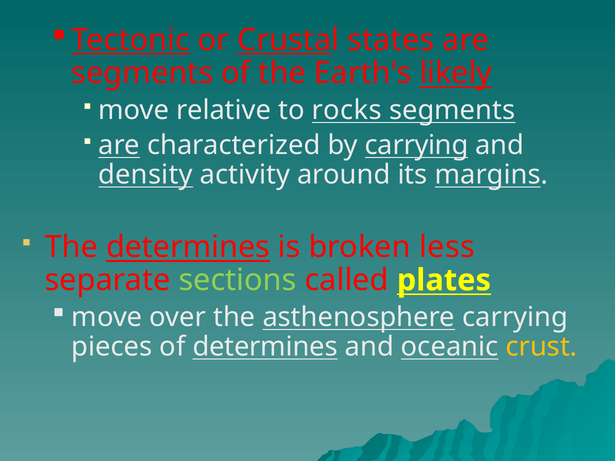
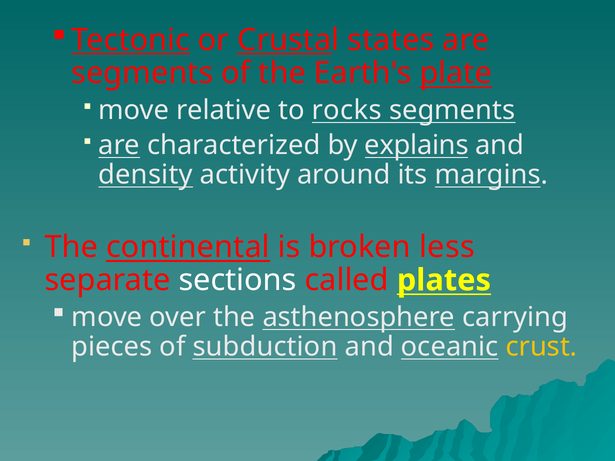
likely: likely -> plate
by carrying: carrying -> explains
The determines: determines -> continental
sections colour: light green -> white
of determines: determines -> subduction
